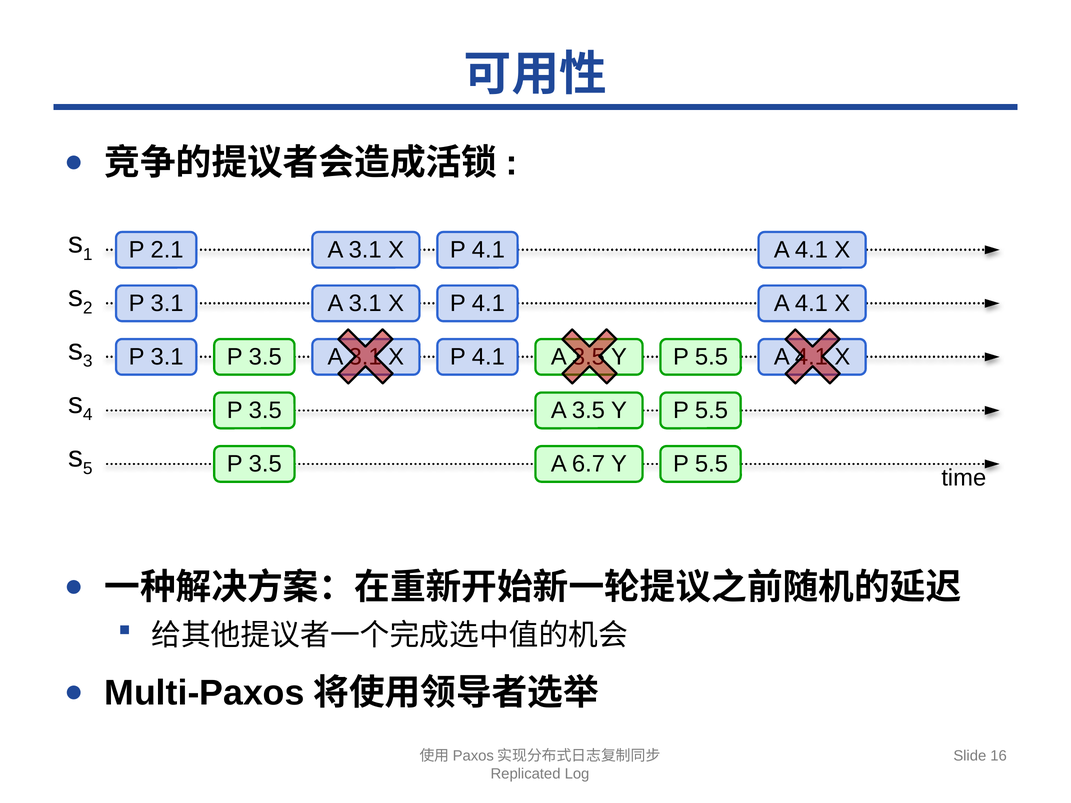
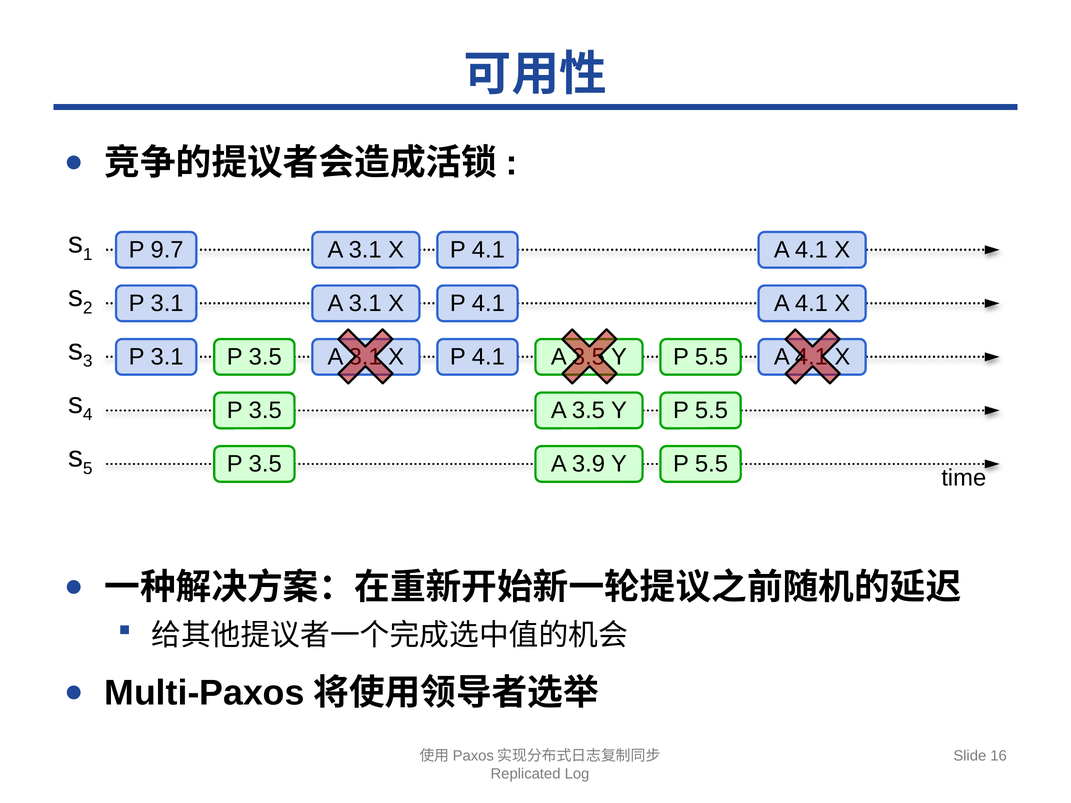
2.1: 2.1 -> 9.7
6.7: 6.7 -> 3.9
